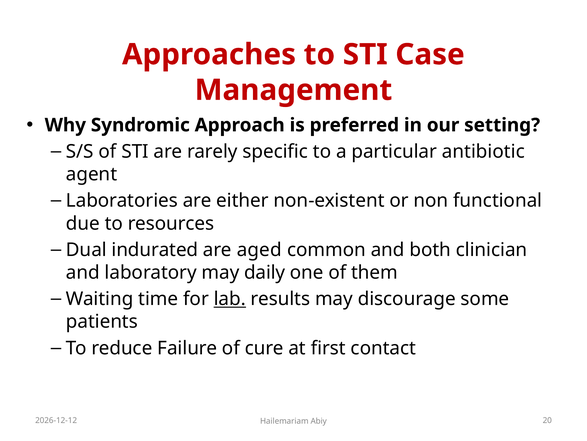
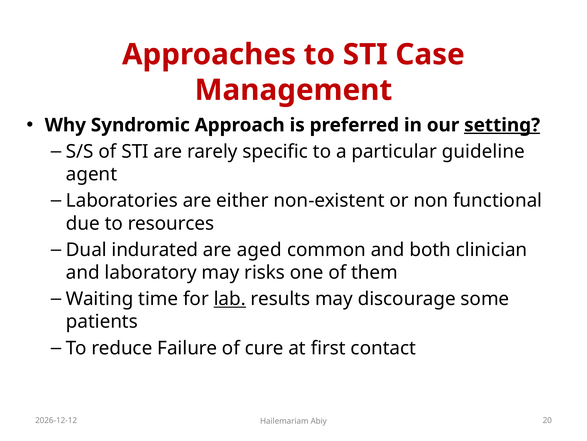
setting underline: none -> present
antibiotic: antibiotic -> guideline
daily: daily -> risks
